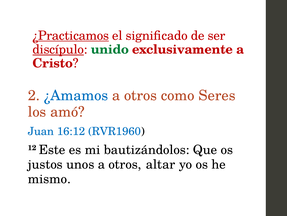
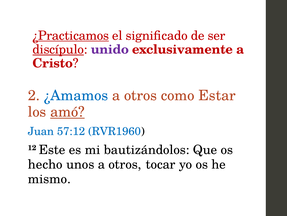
unido colour: green -> purple
Seres: Seres -> Estar
amó underline: none -> present
16:12: 16:12 -> 57:12
justos: justos -> hecho
altar: altar -> tocar
